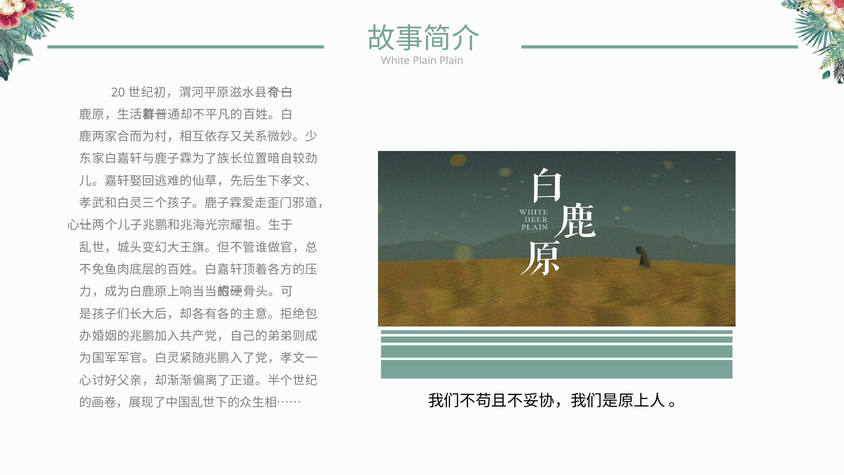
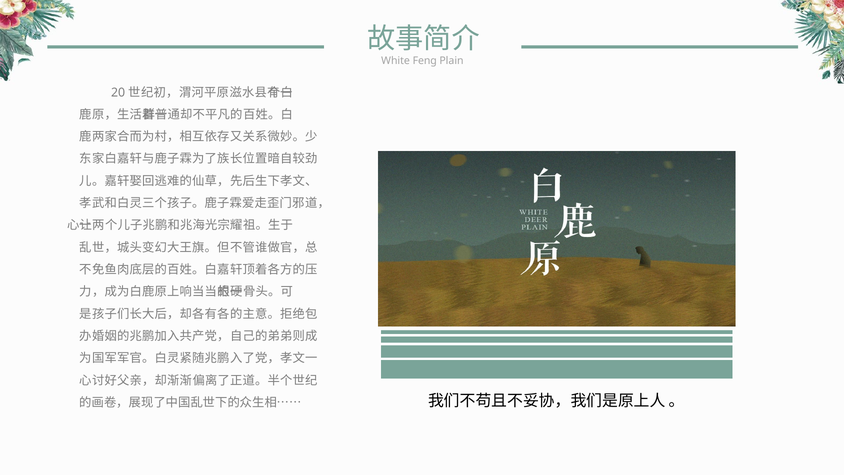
White Plain: Plain -> Feng
